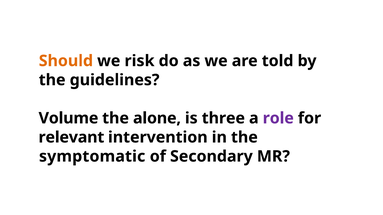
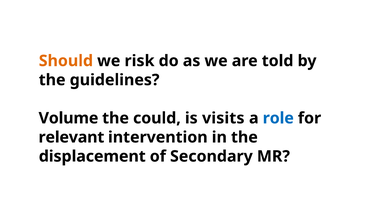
alone: alone -> could
three: three -> visits
role colour: purple -> blue
symptomatic: symptomatic -> displacement
